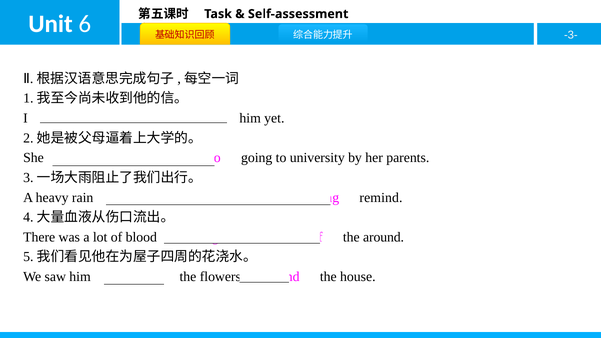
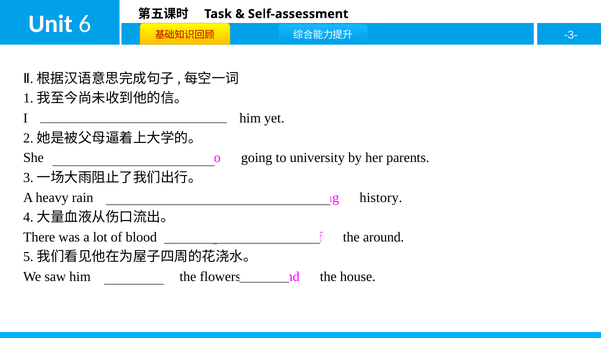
remind: remind -> history
